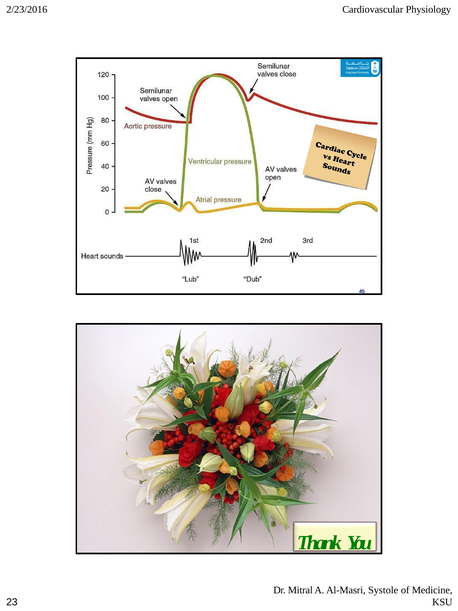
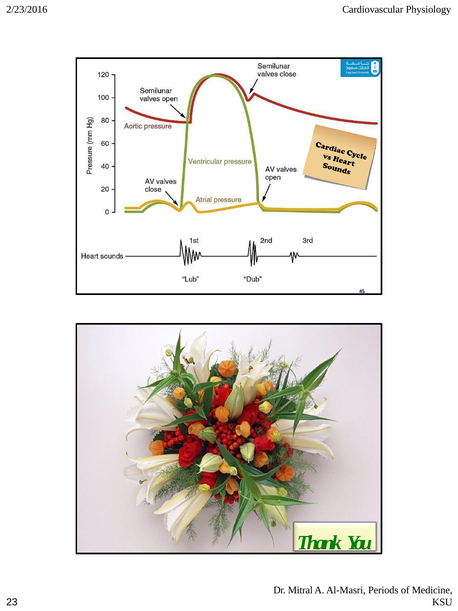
Systole: Systole -> Periods
